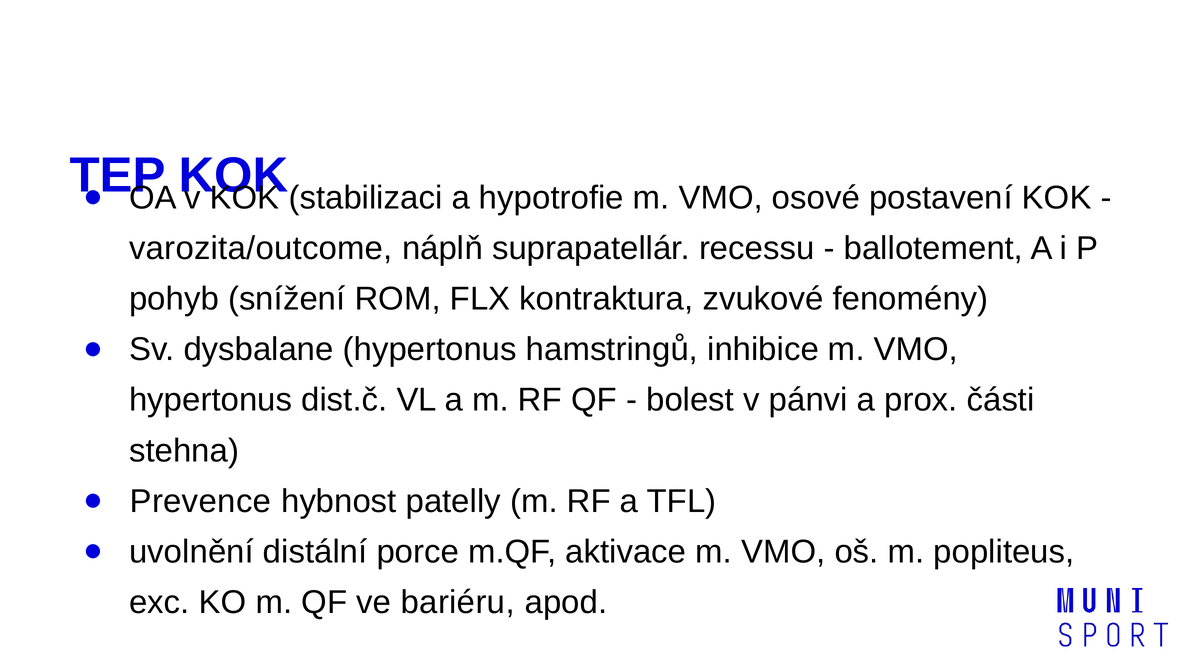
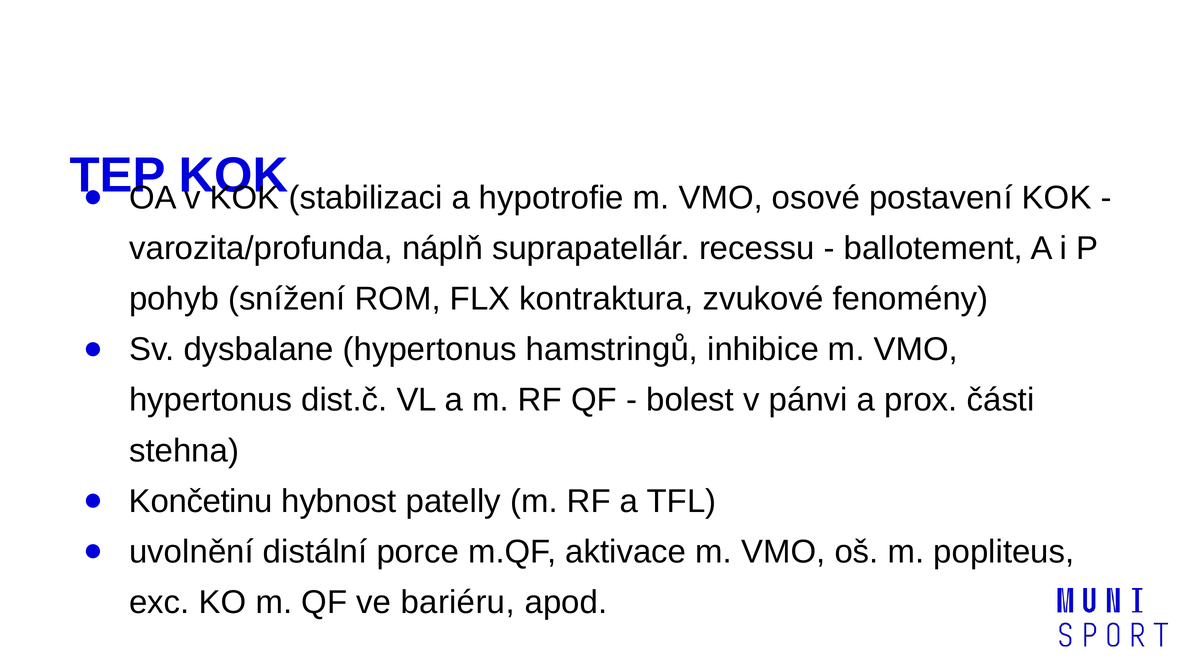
varozita/outcome: varozita/outcome -> varozita/profunda
Prevence: Prevence -> Končetinu
